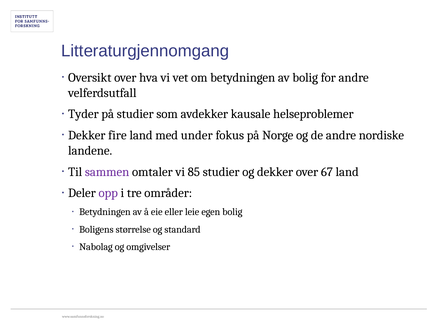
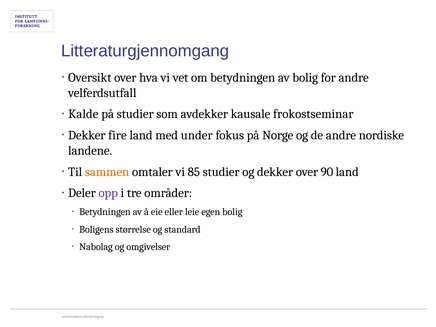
Tyder: Tyder -> Kalde
helseproblemer: helseproblemer -> frokostseminar
sammen colour: purple -> orange
67: 67 -> 90
